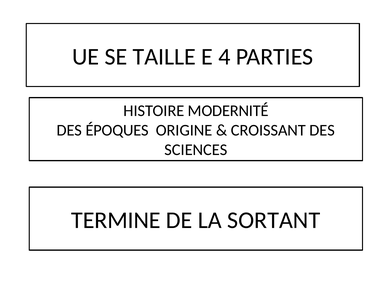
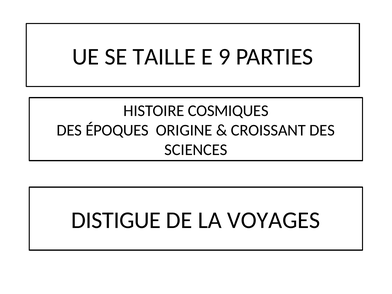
4: 4 -> 9
MODERNITÉ: MODERNITÉ -> COSMIQUES
TERMINE: TERMINE -> DISTIGUE
SORTANT: SORTANT -> VOYAGES
